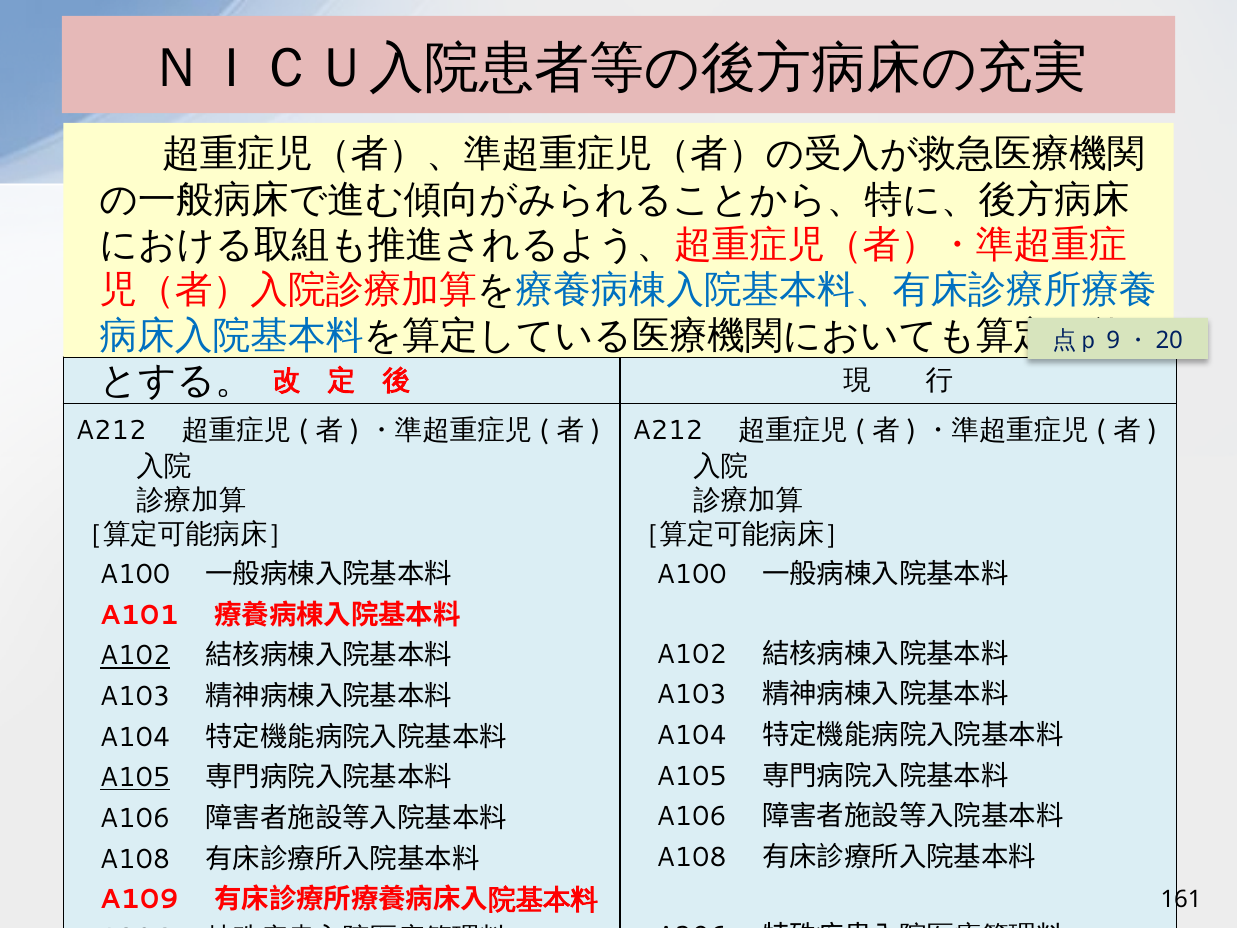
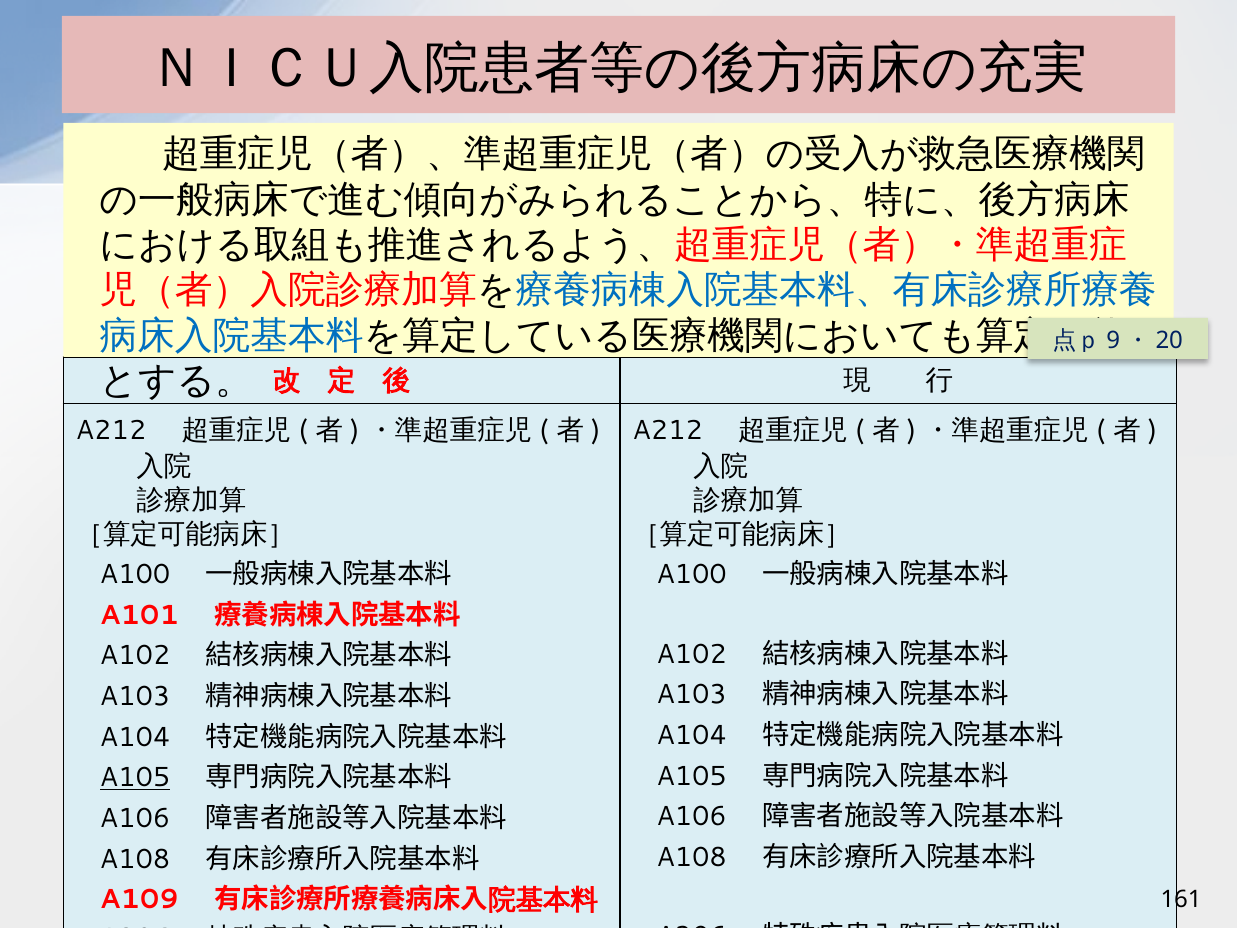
A102 at (135, 656) underline: present -> none
